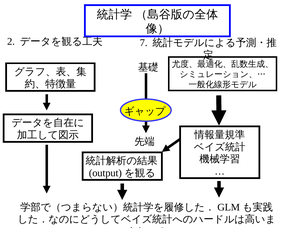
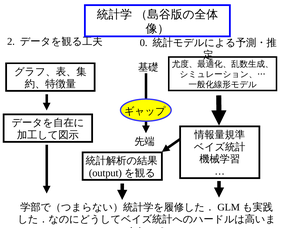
7: 7 -> 0
